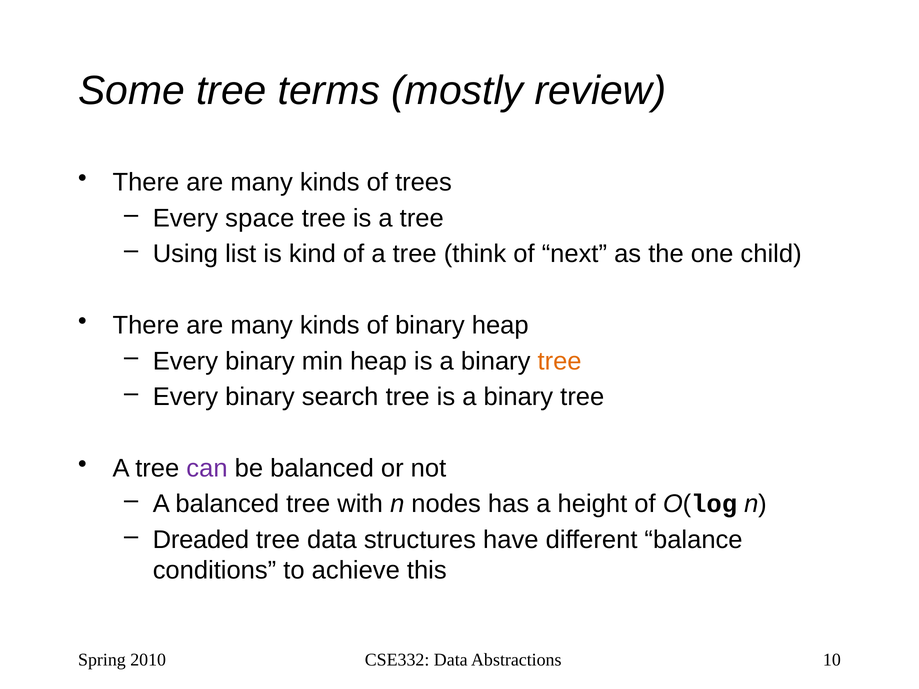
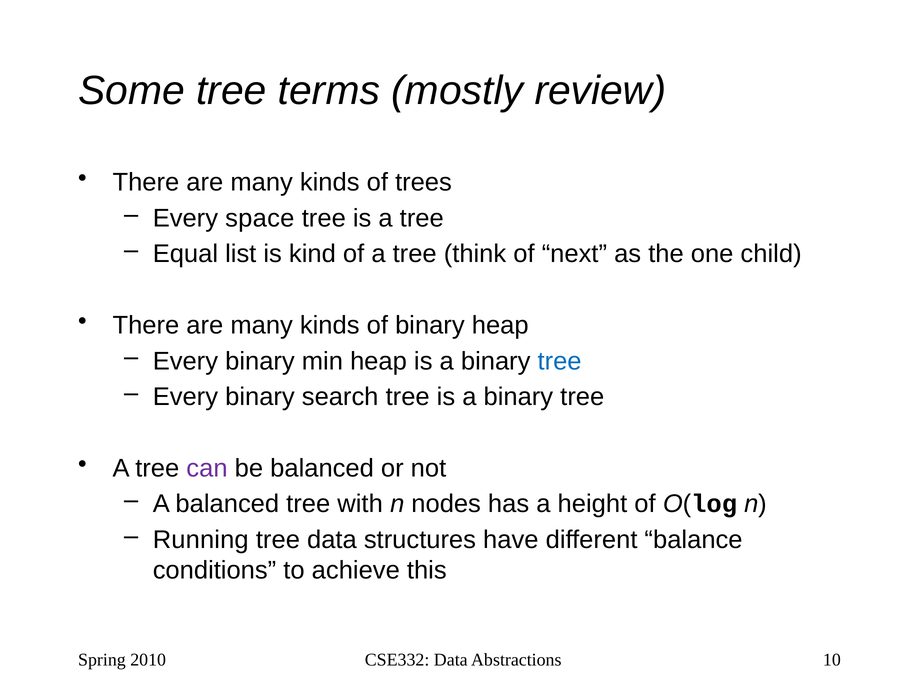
Using: Using -> Equal
tree at (560, 361) colour: orange -> blue
Dreaded: Dreaded -> Running
